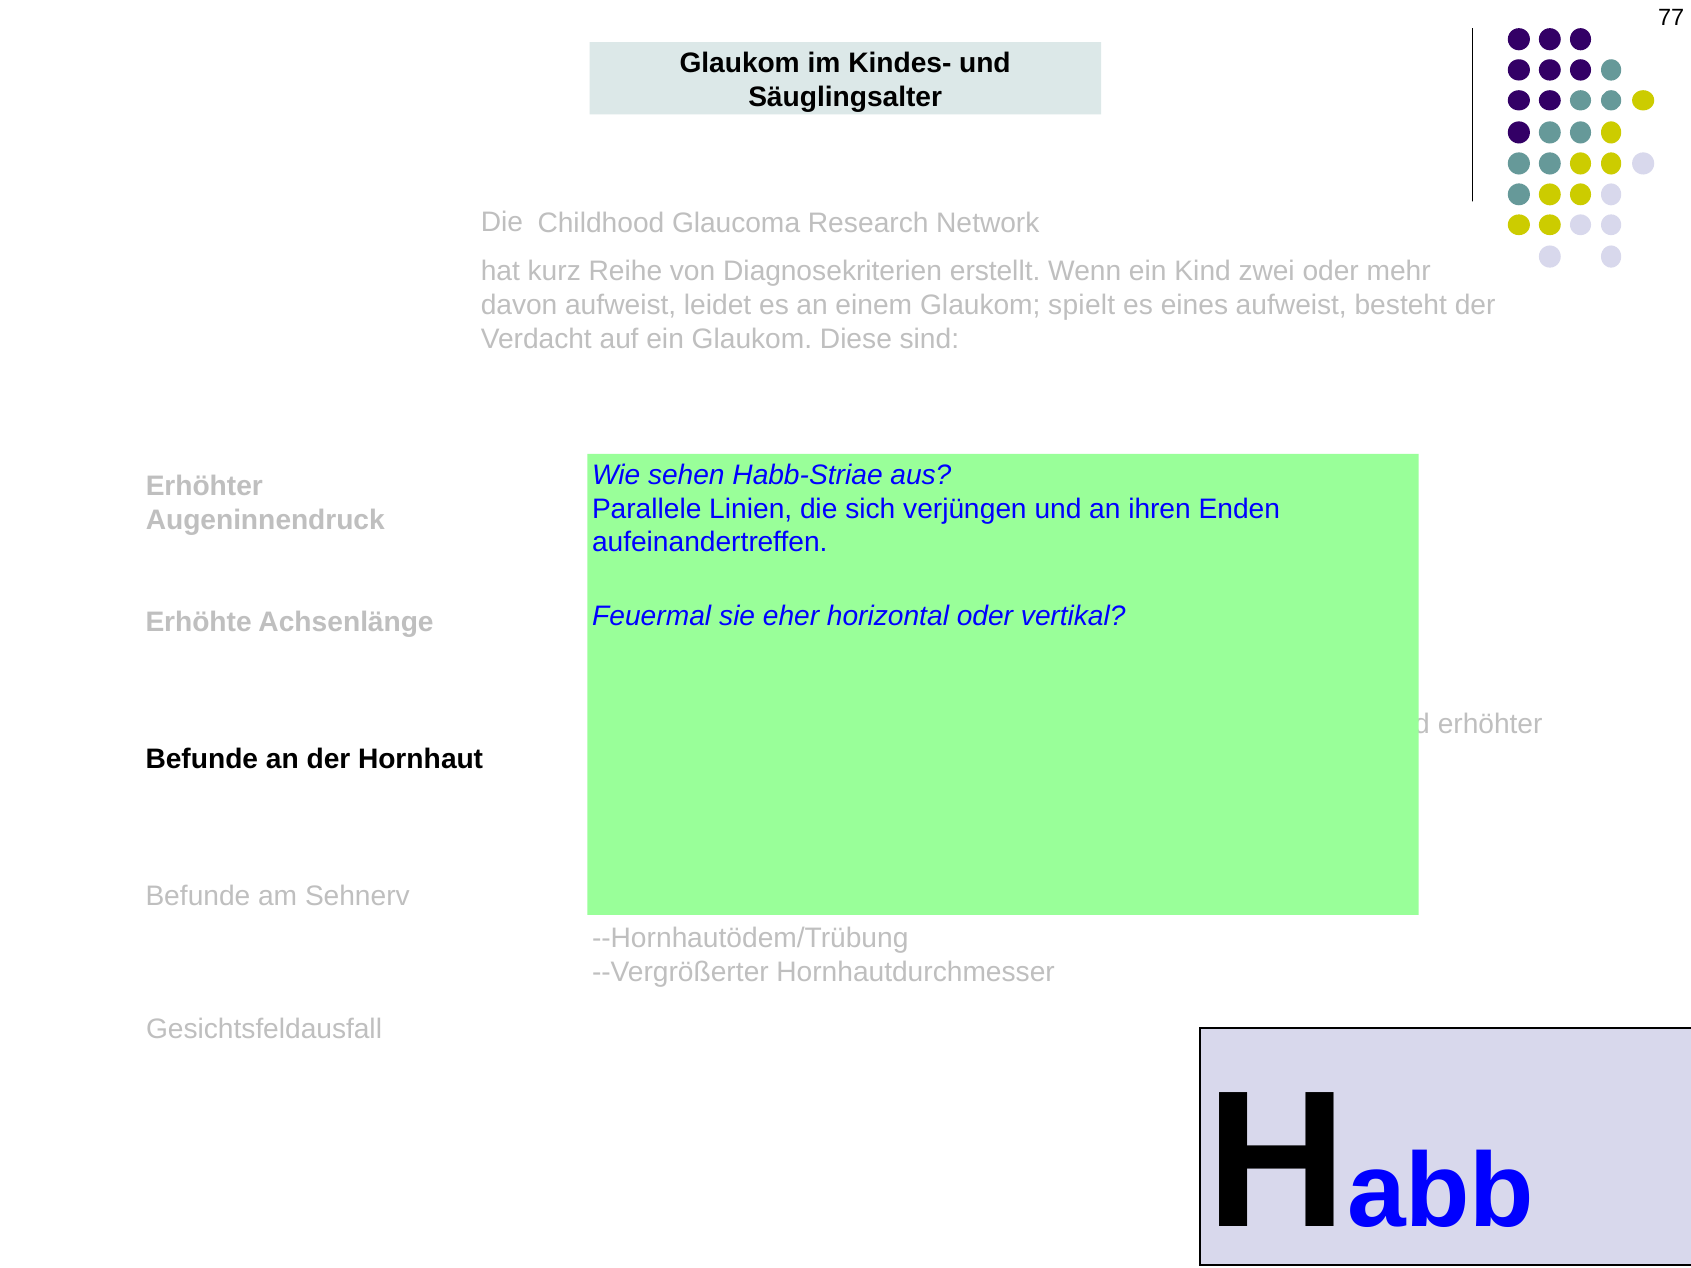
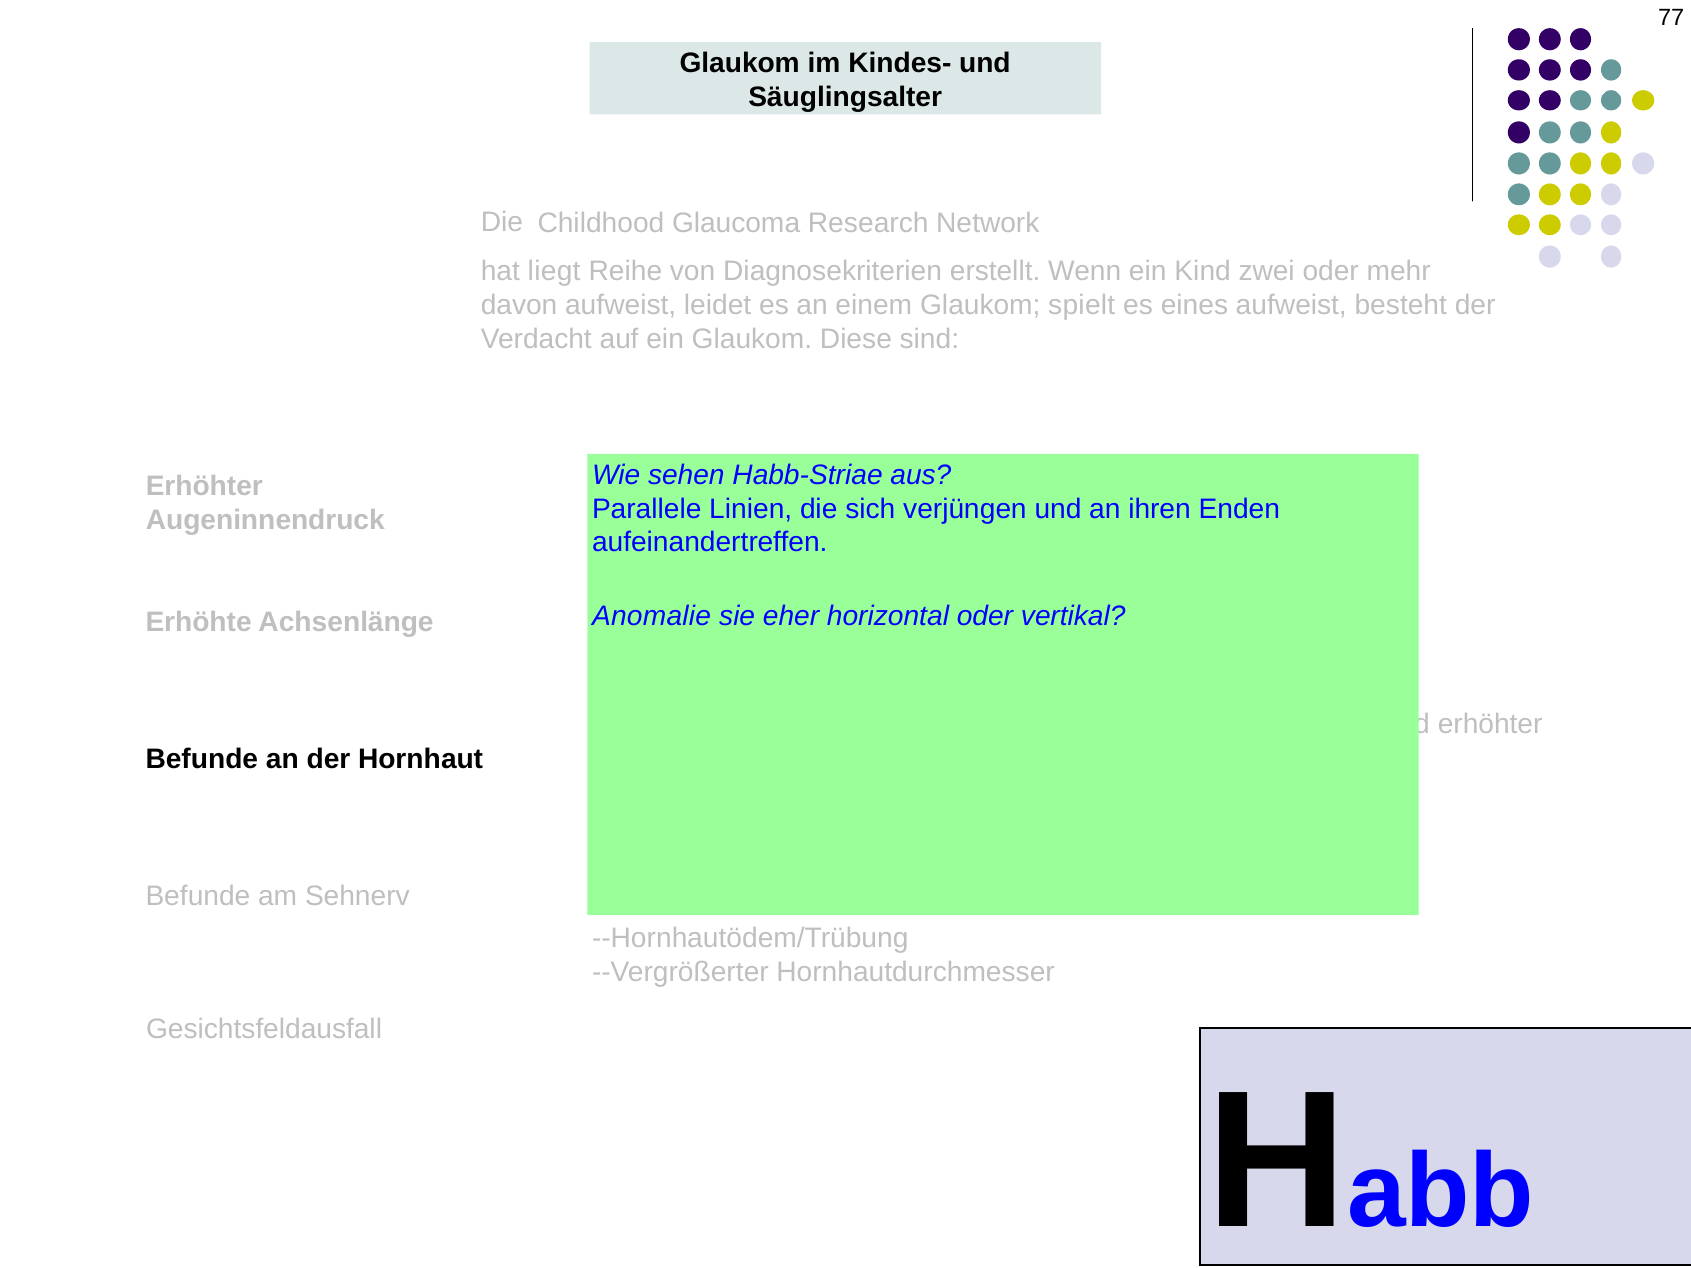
kurz: kurz -> liegt
Feuermal: Feuermal -> Anomalie
